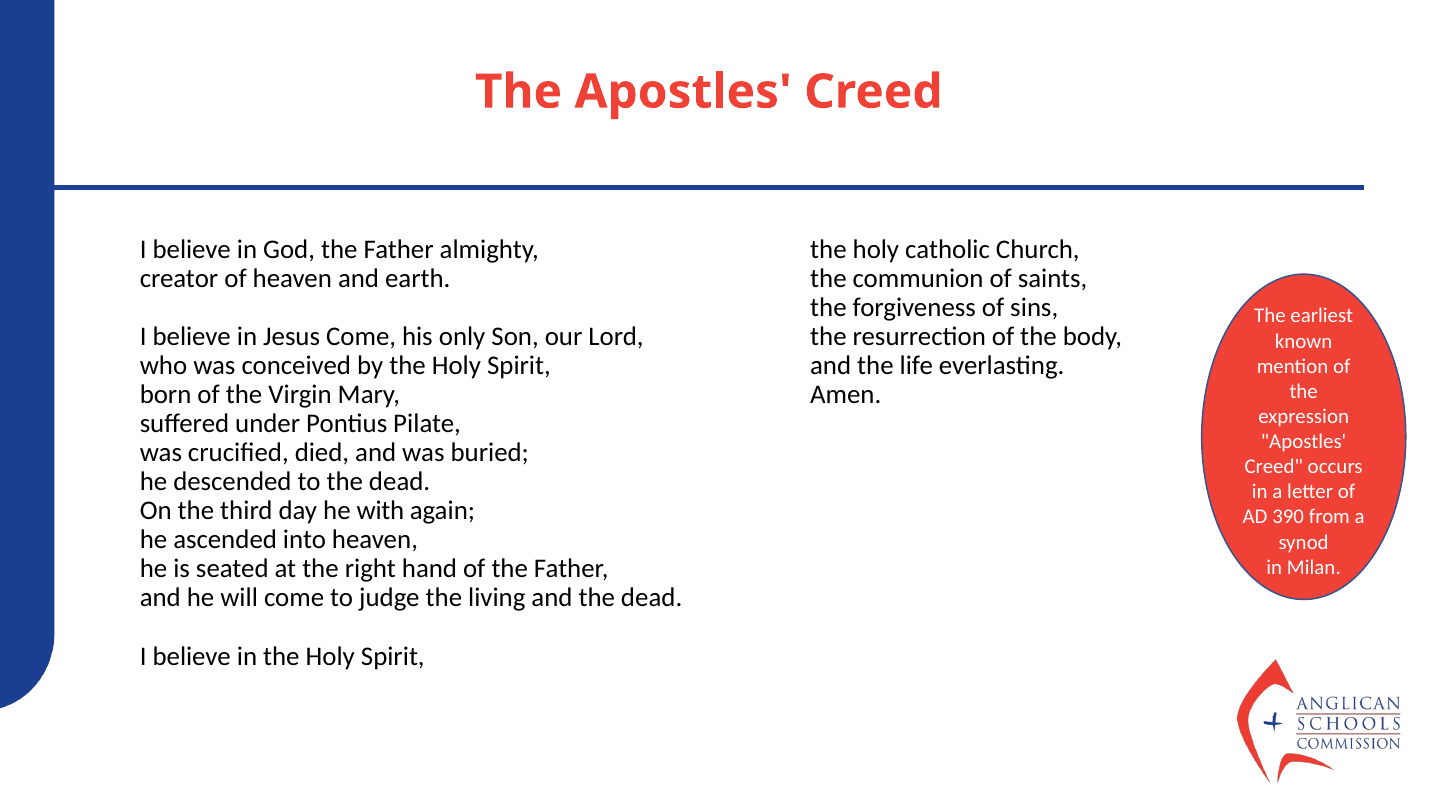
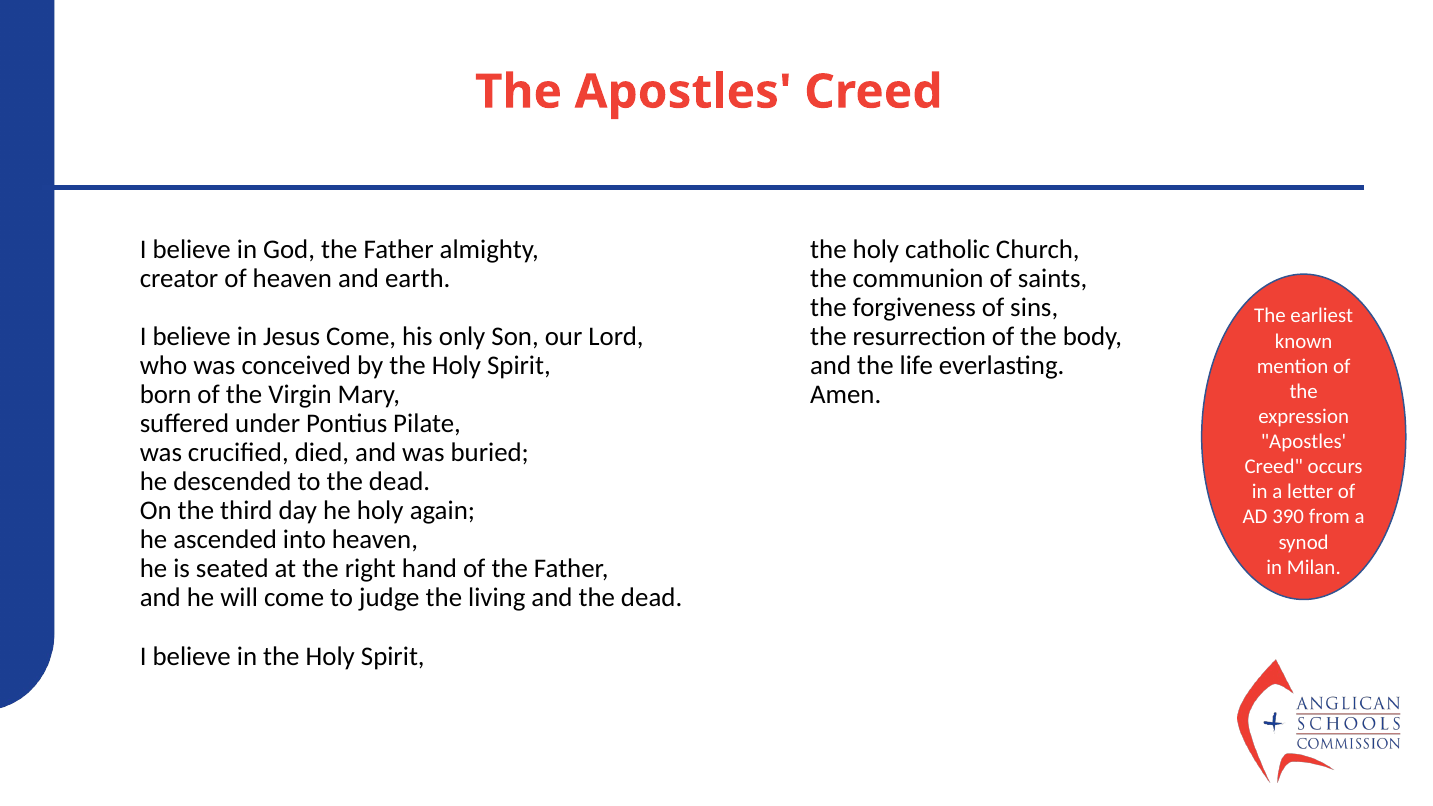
he with: with -> holy
